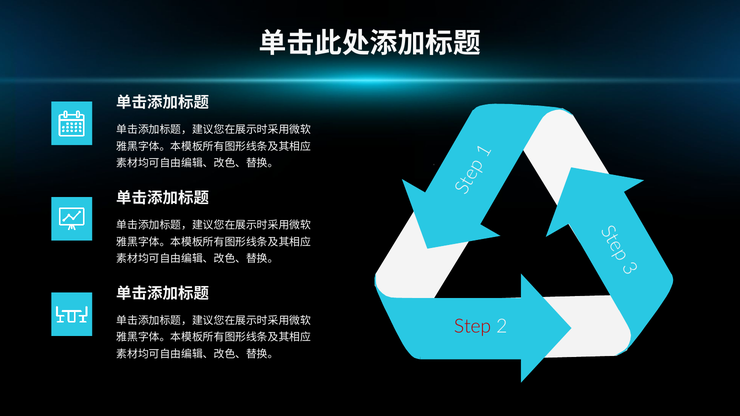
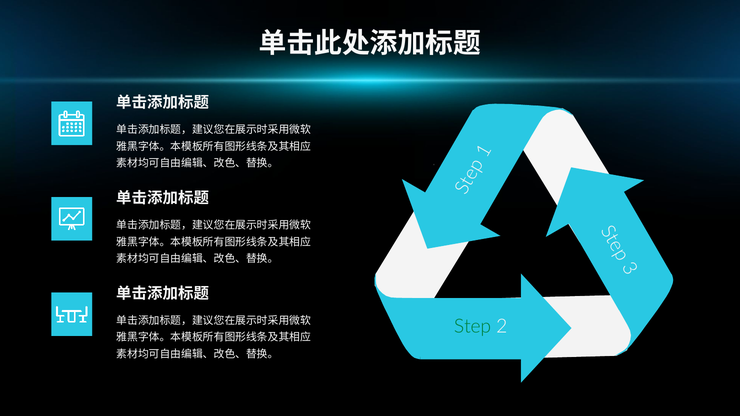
Step colour: red -> green
